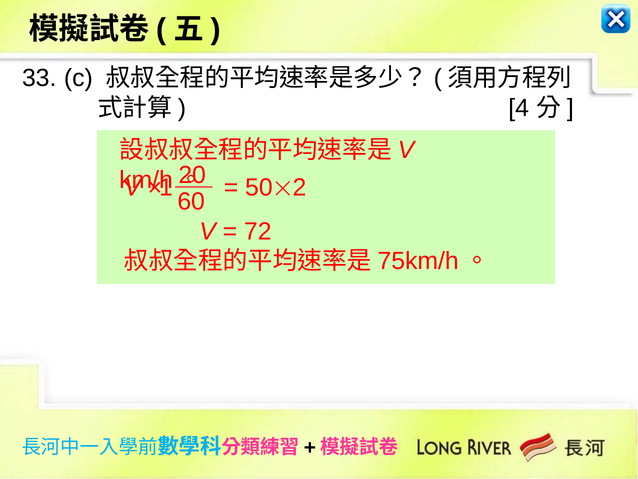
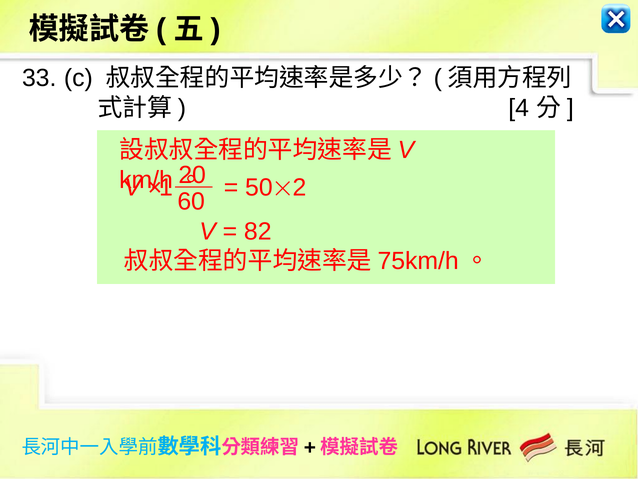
72: 72 -> 82
